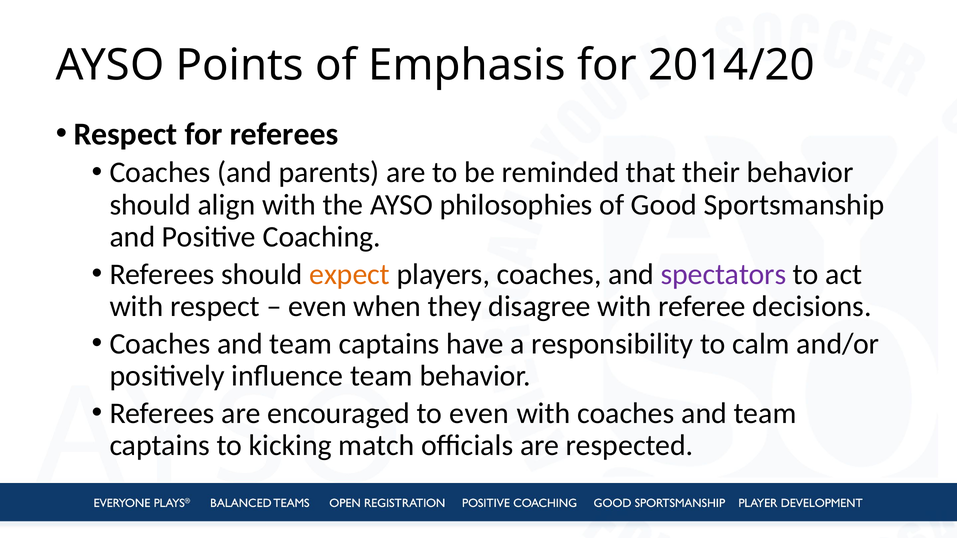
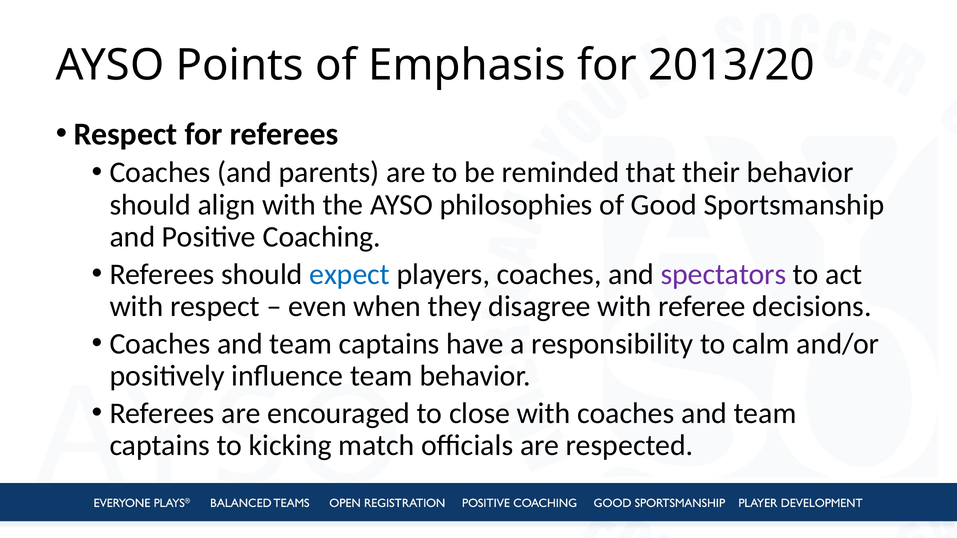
2014/20: 2014/20 -> 2013/20
expect colour: orange -> blue
to even: even -> close
